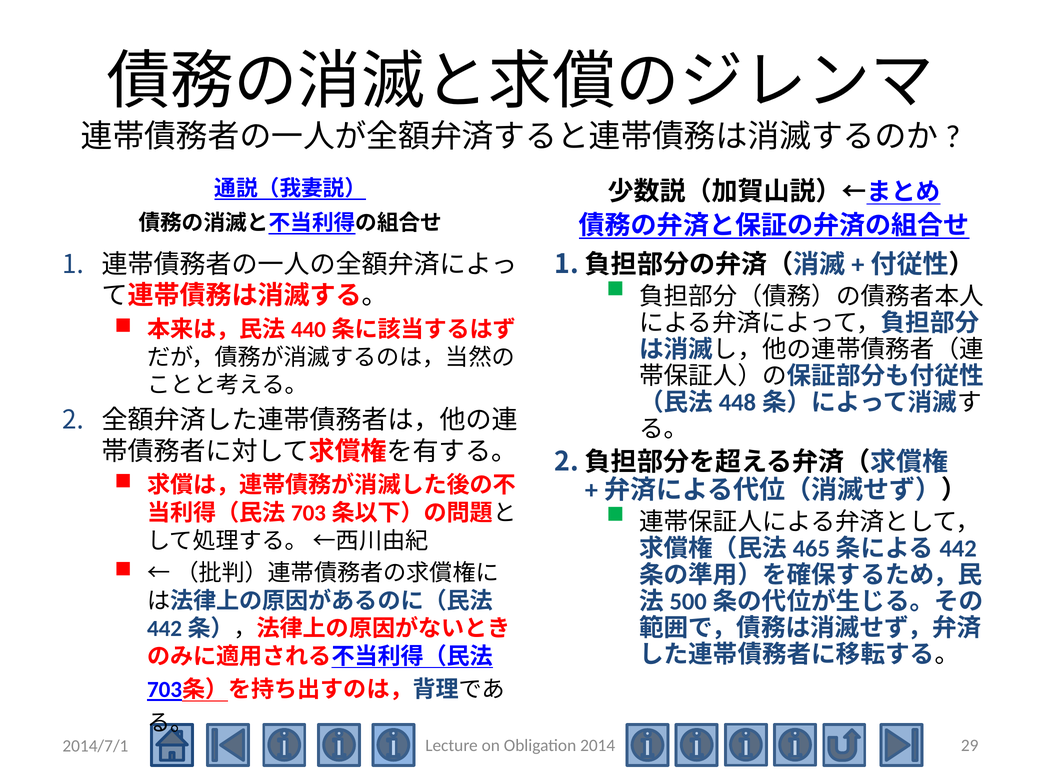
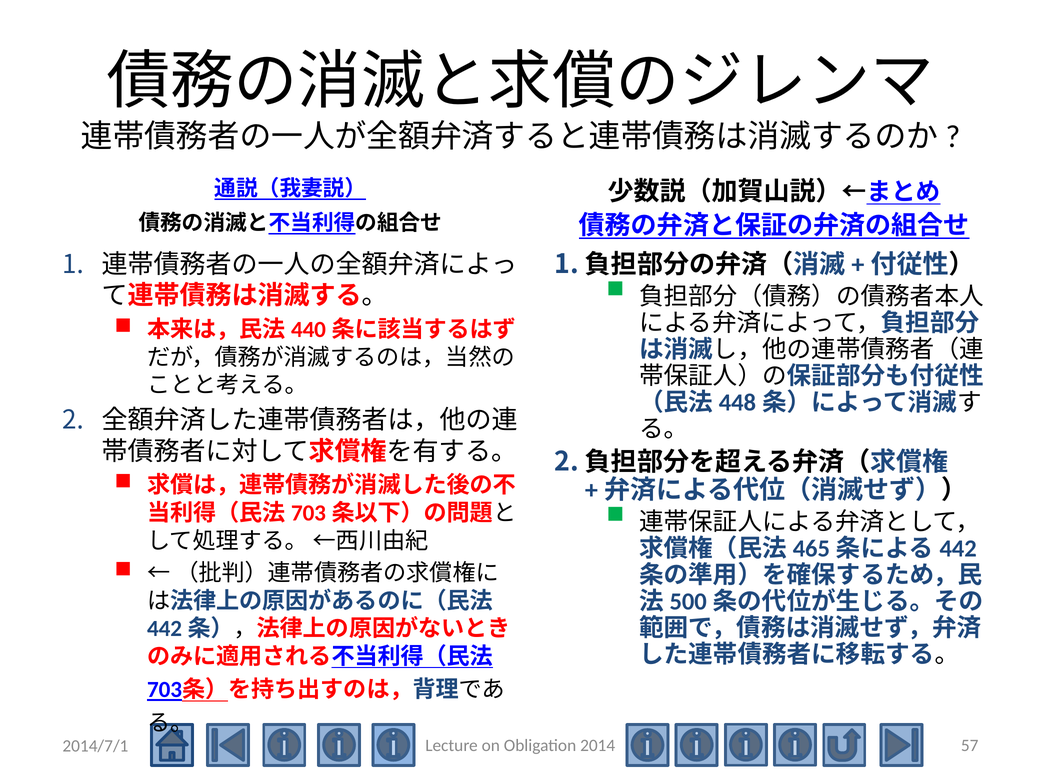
29: 29 -> 57
